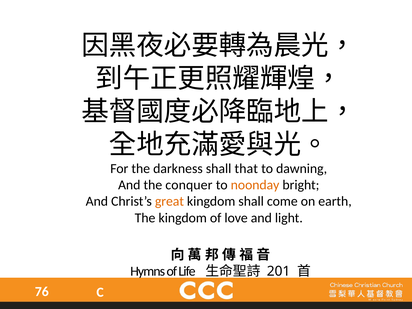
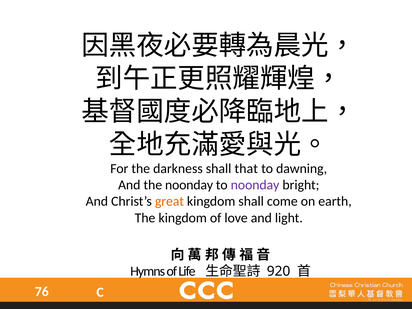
the conquer: conquer -> noonday
noonday at (255, 185) colour: orange -> purple
201: 201 -> 920
